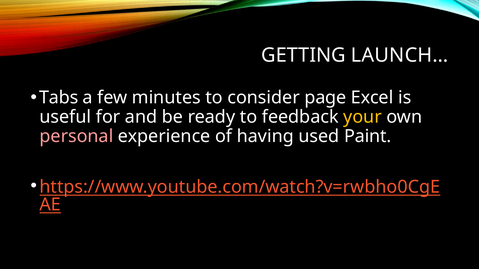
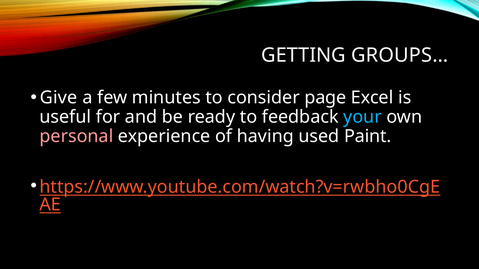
LAUNCH…: LAUNCH… -> GROUPS…
Tabs: Tabs -> Give
your colour: yellow -> light blue
